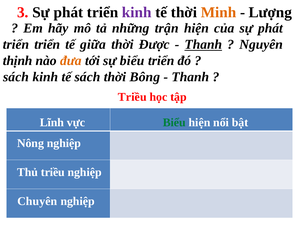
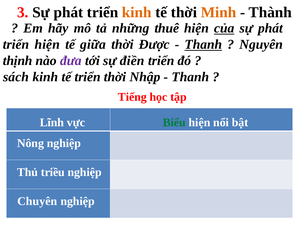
kinh at (137, 12) colour: purple -> orange
Lượng: Lượng -> Thành
trận: trận -> thuê
của underline: none -> present
triển triển: triển -> hiện
đưa colour: orange -> purple
sự biểu: biểu -> điền
tế sách: sách -> triển
Bông: Bông -> Nhập
Triều at (132, 97): Triều -> Tiếng
